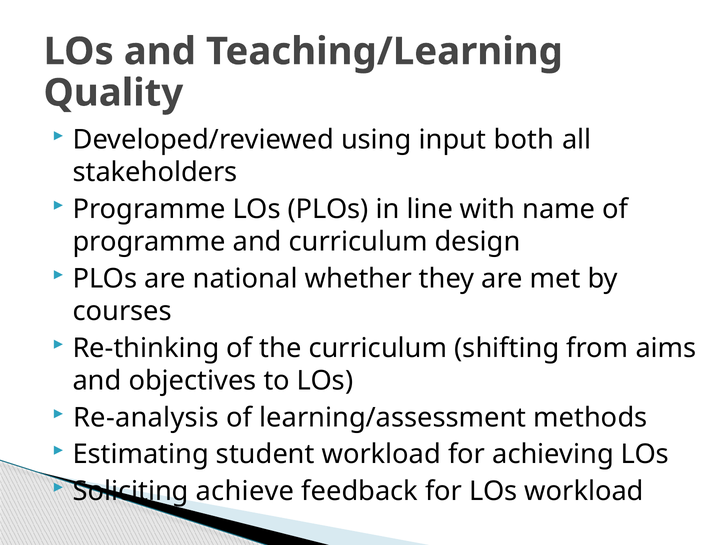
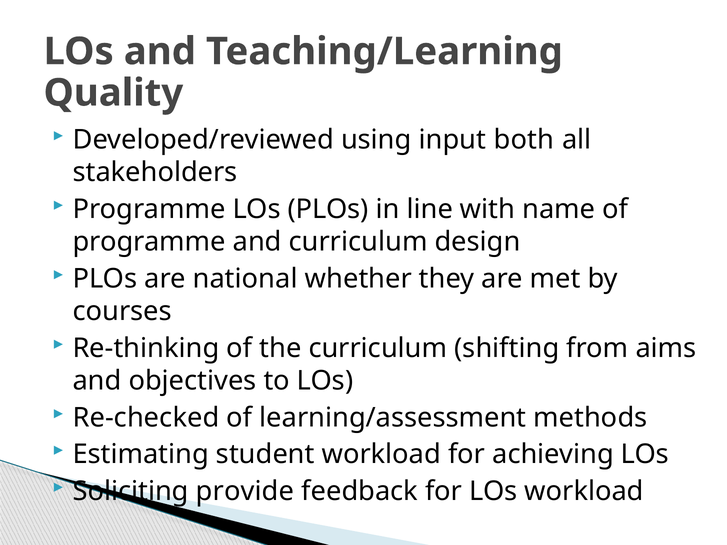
Re-analysis: Re-analysis -> Re-checked
achieve: achieve -> provide
